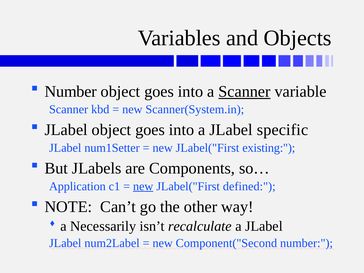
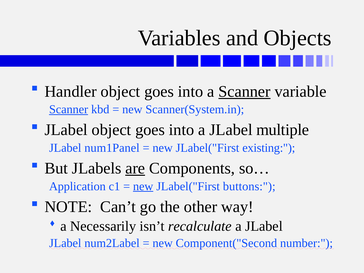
Number at (71, 91): Number -> Handler
Scanner at (69, 109) underline: none -> present
specific: specific -> multiple
num1Setter: num1Setter -> num1Panel
are underline: none -> present
defined: defined -> buttons
